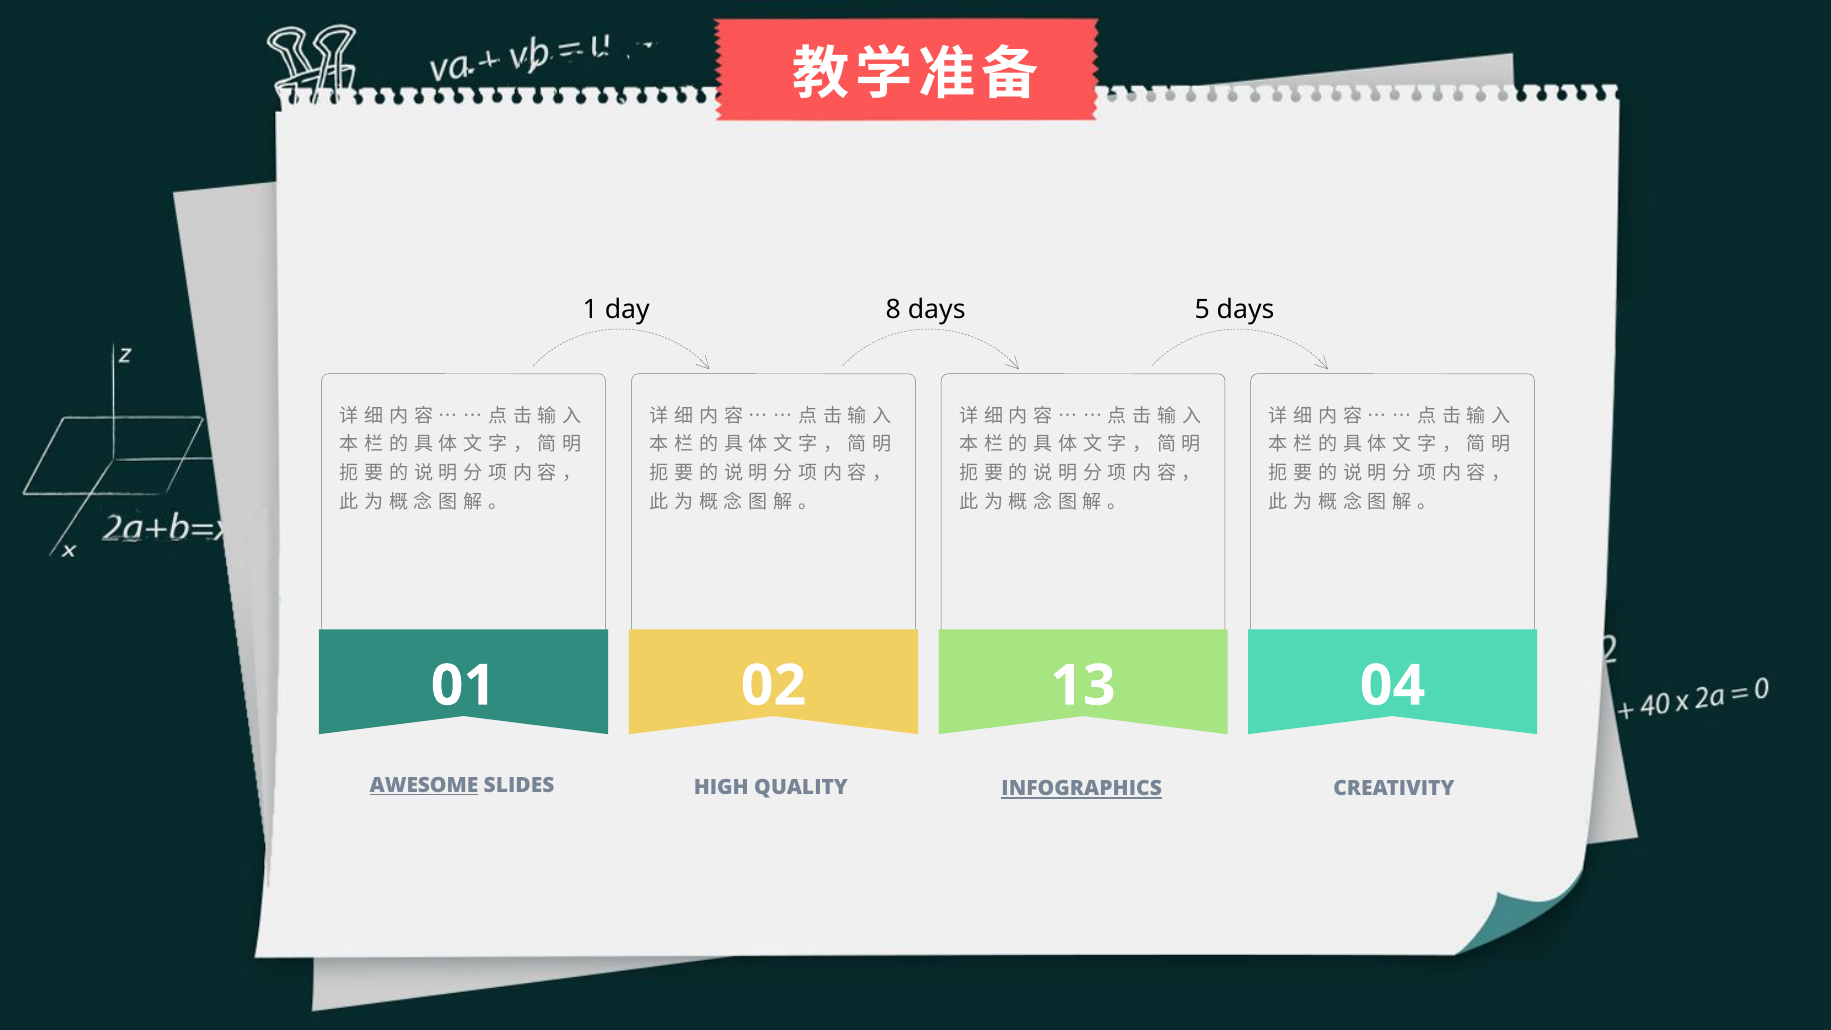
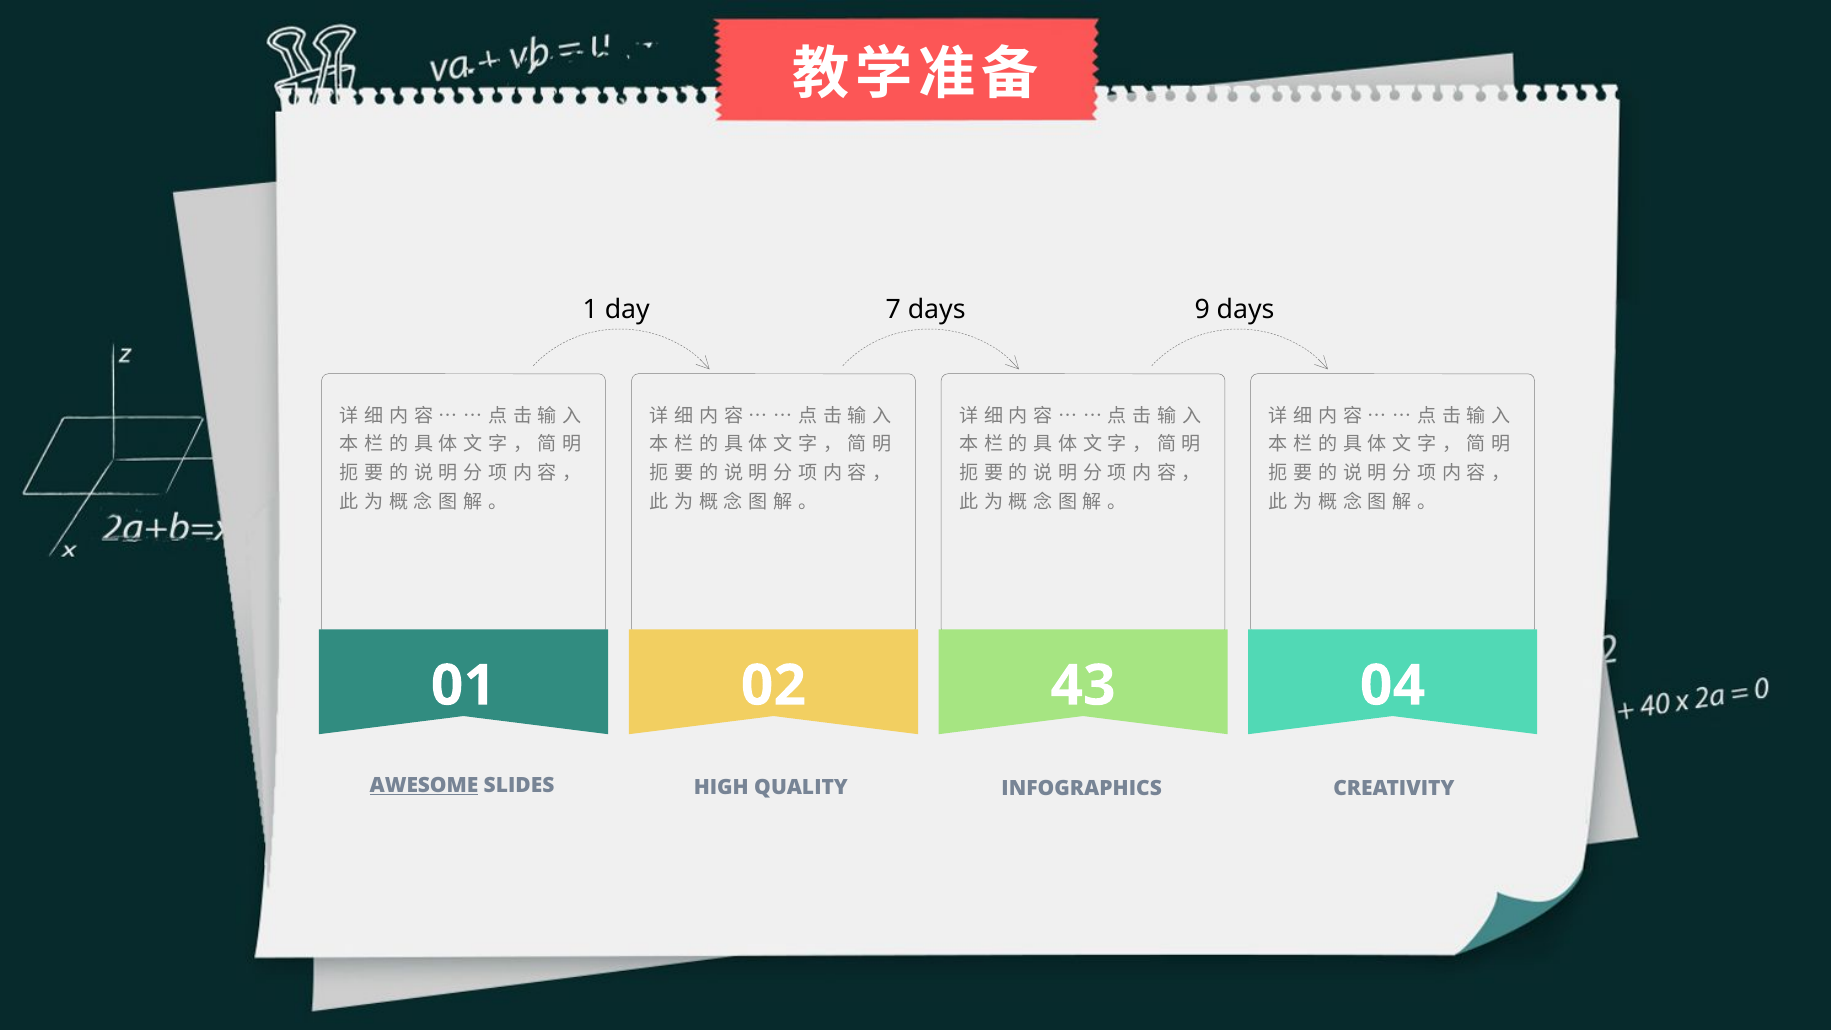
8: 8 -> 7
5: 5 -> 9
13: 13 -> 43
INFOGRAPHICS underline: present -> none
